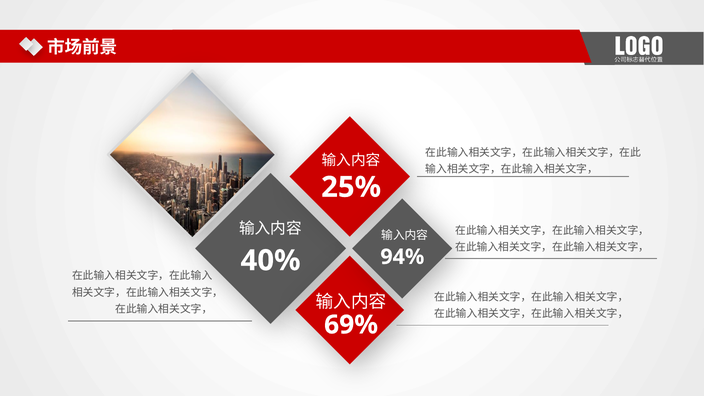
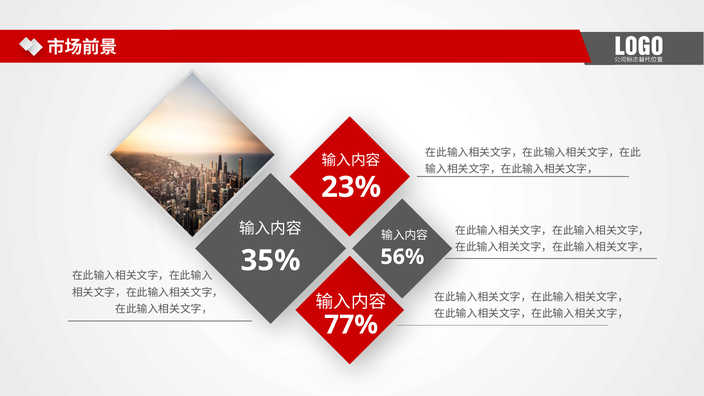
25%: 25% -> 23%
94%: 94% -> 56%
40%: 40% -> 35%
69%: 69% -> 77%
